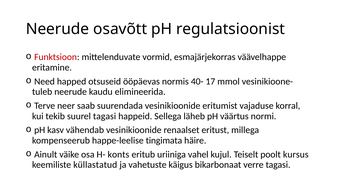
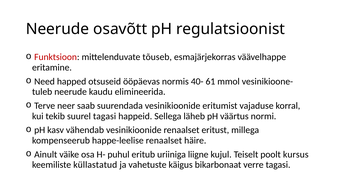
vormid: vormid -> tõuseb
17: 17 -> 61
happe-leelise tingimata: tingimata -> renaalset
konts: konts -> puhul
vahel: vahel -> liigne
